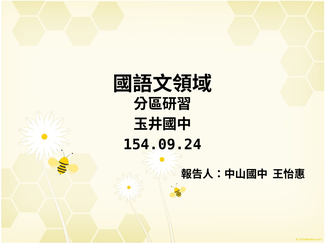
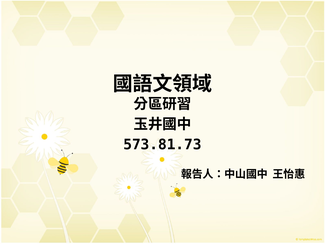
154.09.24: 154.09.24 -> 573.81.73
